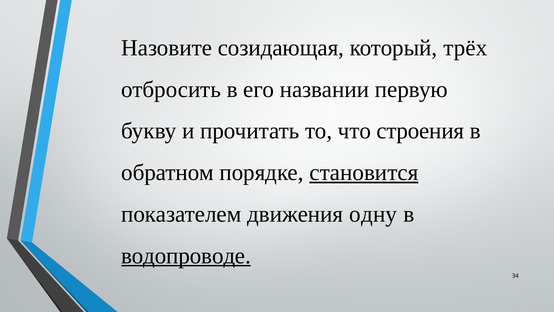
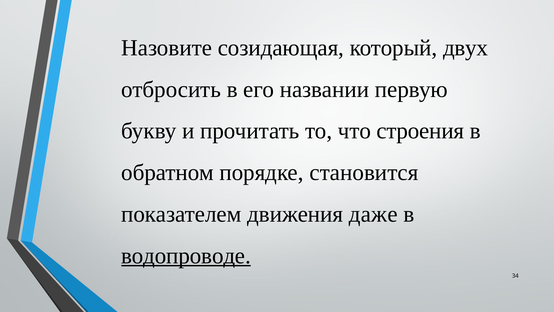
трёх: трёх -> двух
становится underline: present -> none
одну: одну -> даже
